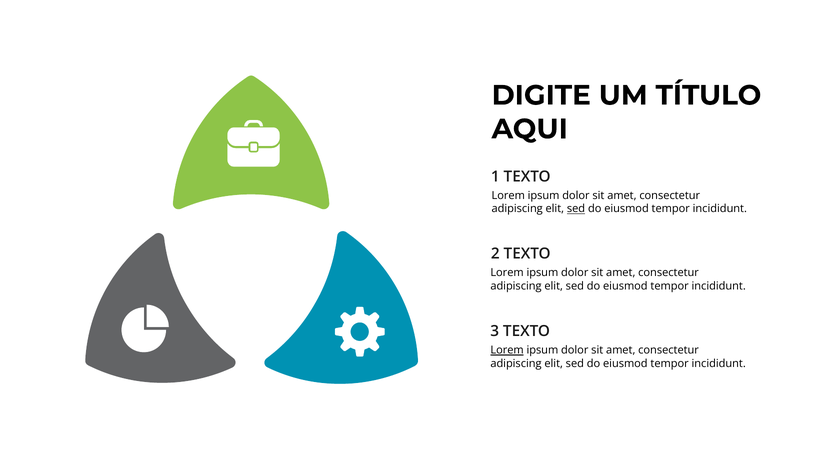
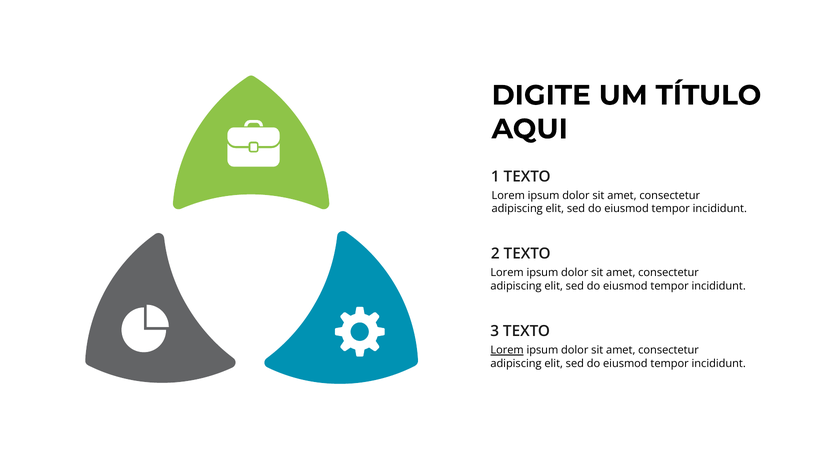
sed at (576, 209) underline: present -> none
